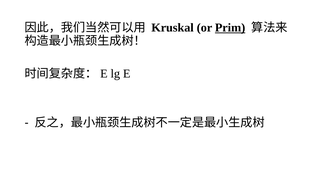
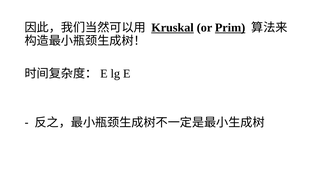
Kruskal underline: none -> present
